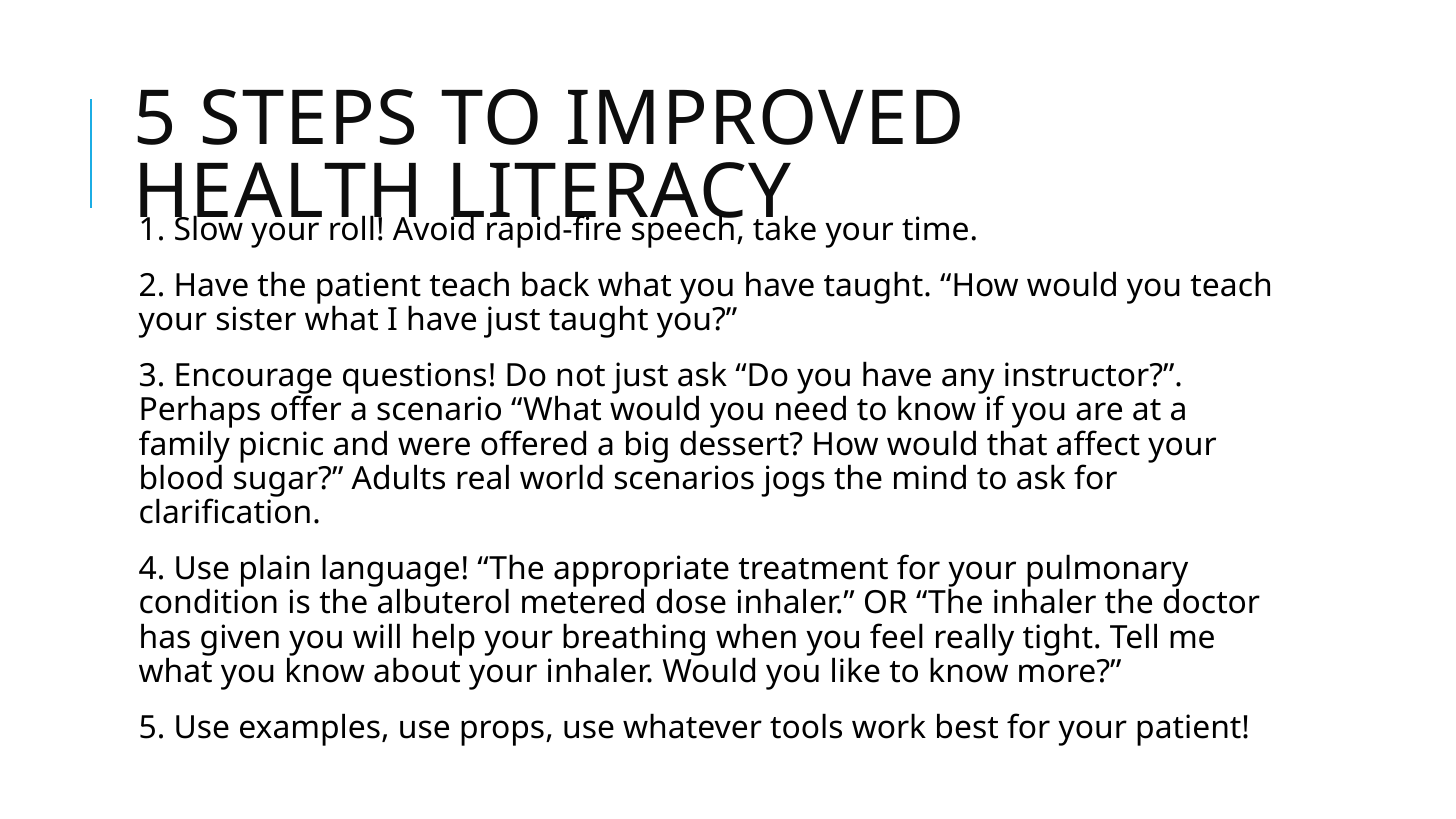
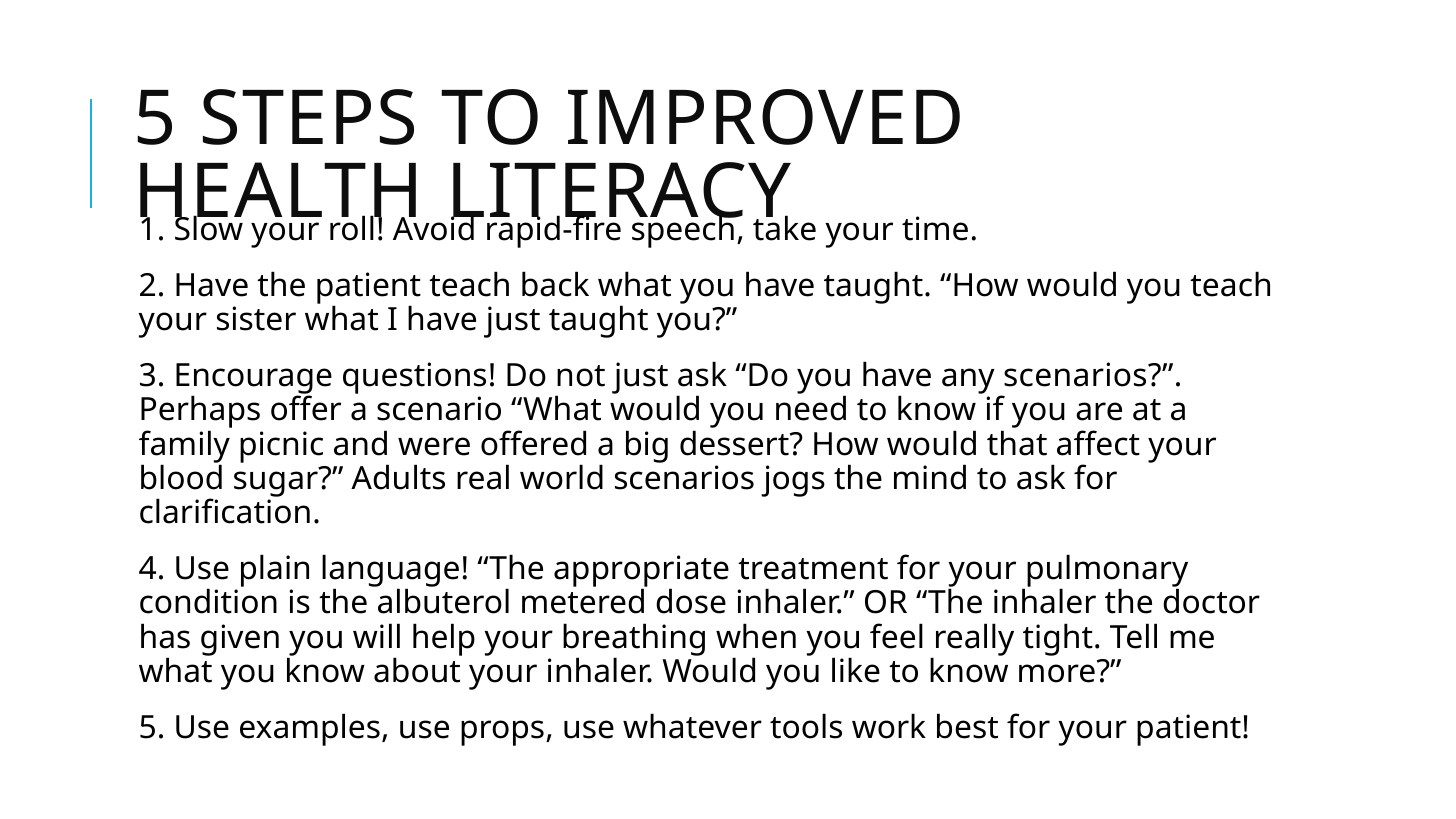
any instructor: instructor -> scenarios
